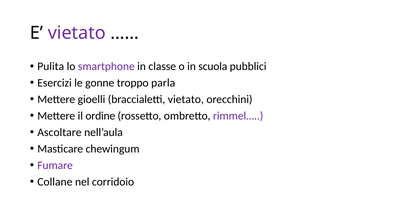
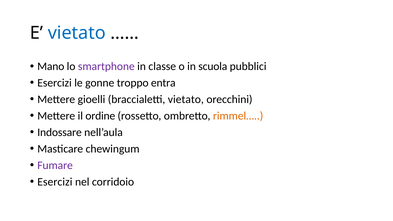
vietato at (77, 33) colour: purple -> blue
Pulita: Pulita -> Mano
parla: parla -> entra
rimmel… colour: purple -> orange
Ascoltare: Ascoltare -> Indossare
Collane at (55, 182): Collane -> Esercizi
